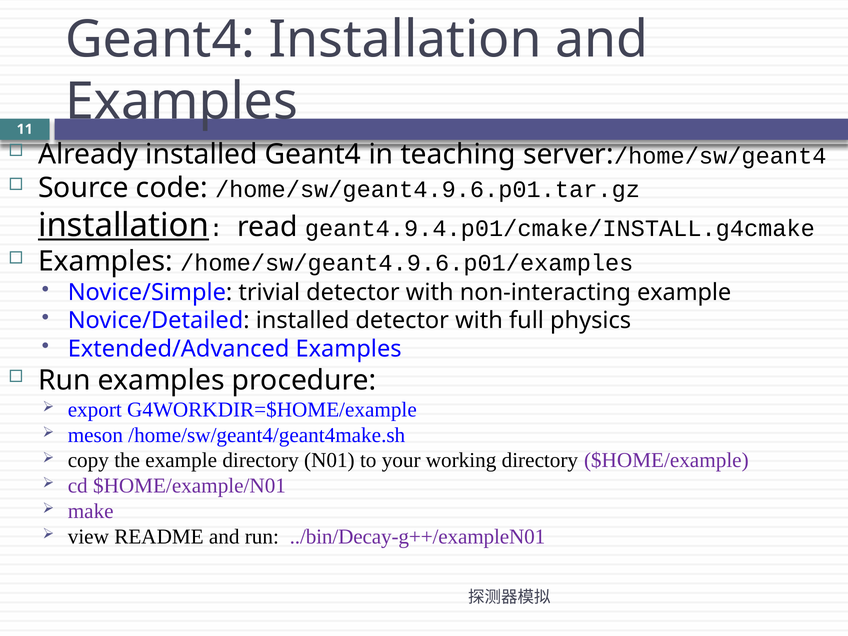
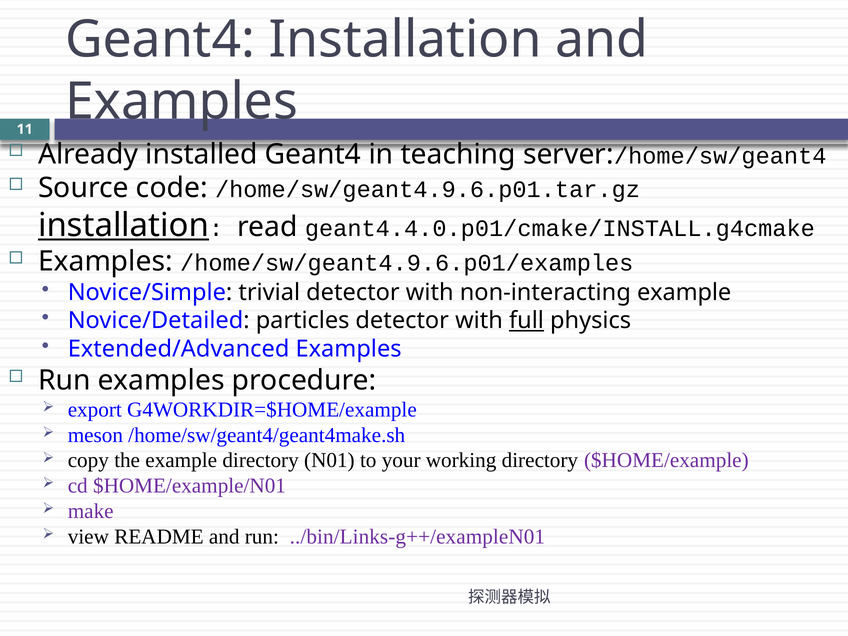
geant4.9.4.p01/cmake/INSTALL.g4cmake: geant4.9.4.p01/cmake/INSTALL.g4cmake -> geant4.4.0.p01/cmake/INSTALL.g4cmake
Novice/Detailed installed: installed -> particles
full underline: none -> present
../bin/Decay-g++/exampleN01: ../bin/Decay-g++/exampleN01 -> ../bin/Links-g++/exampleN01
